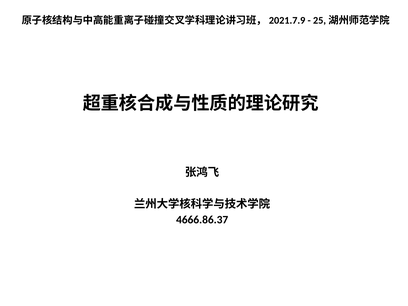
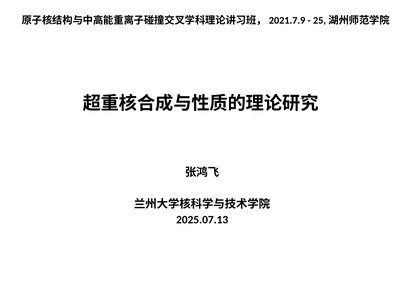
4666.86.37: 4666.86.37 -> 2025.07.13
